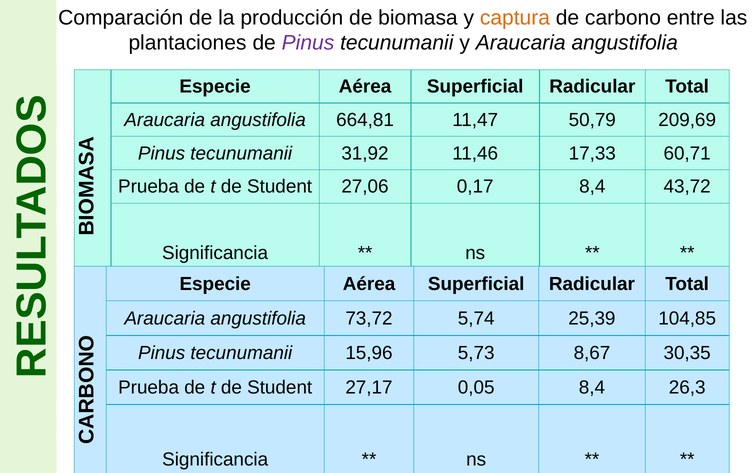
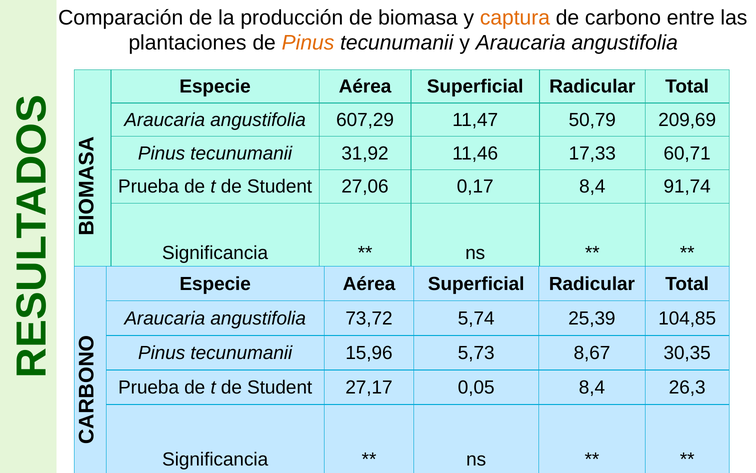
Pinus at (308, 43) colour: purple -> orange
664,81: 664,81 -> 607,29
43,72: 43,72 -> 91,74
